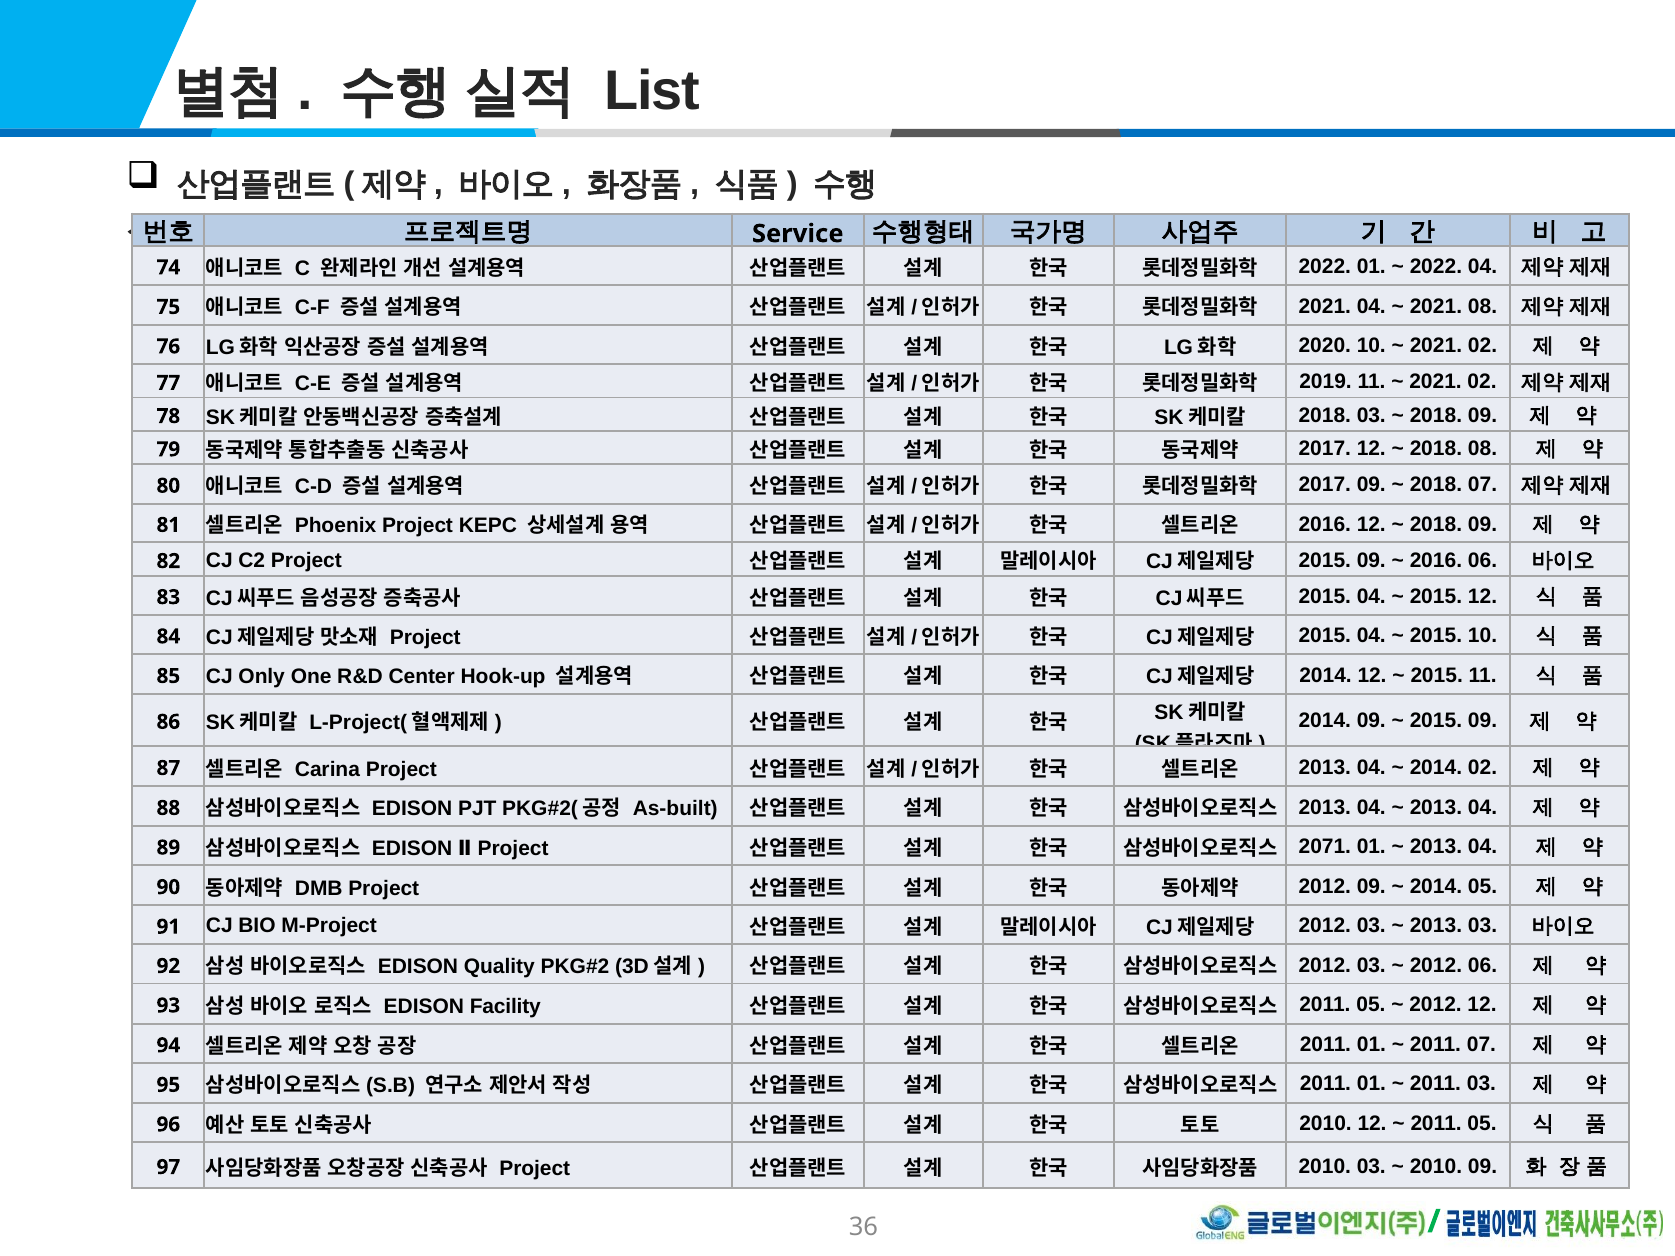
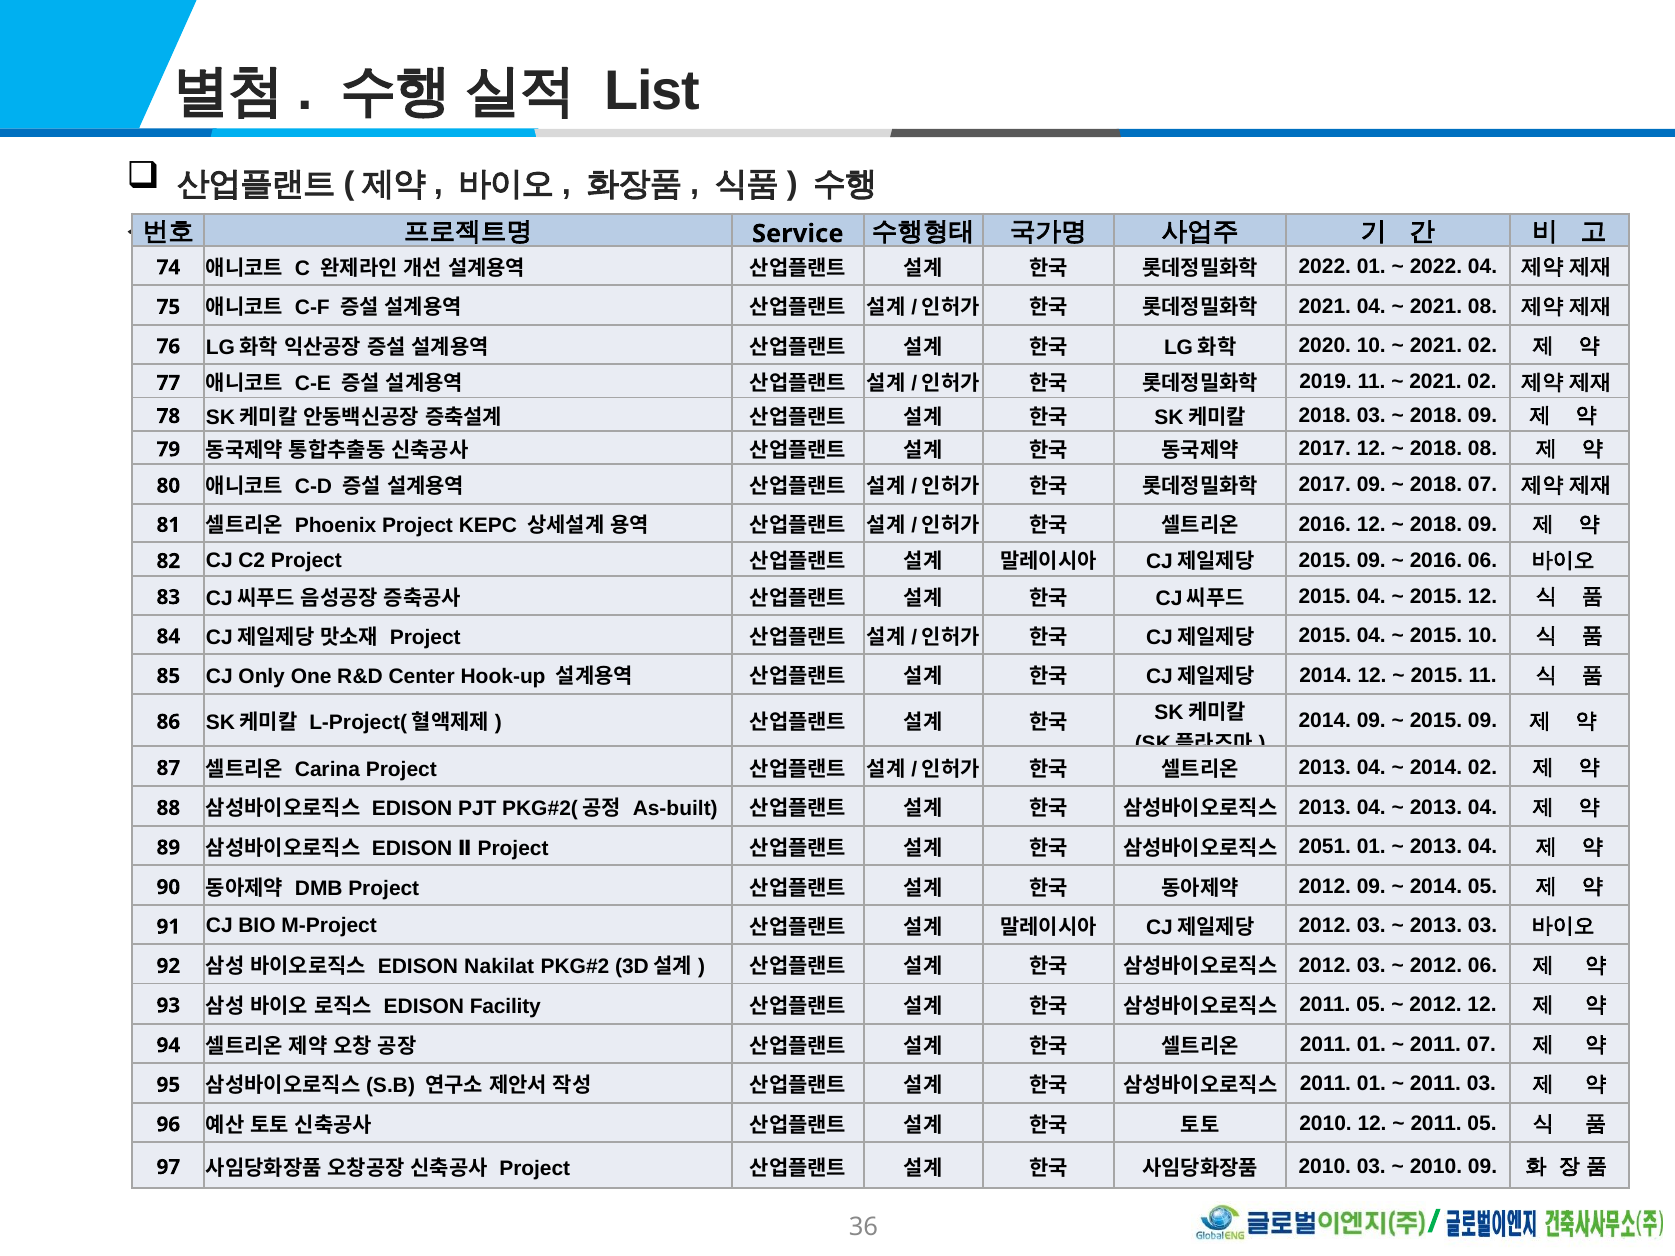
2071: 2071 -> 2051
Quality: Quality -> Nakilat
